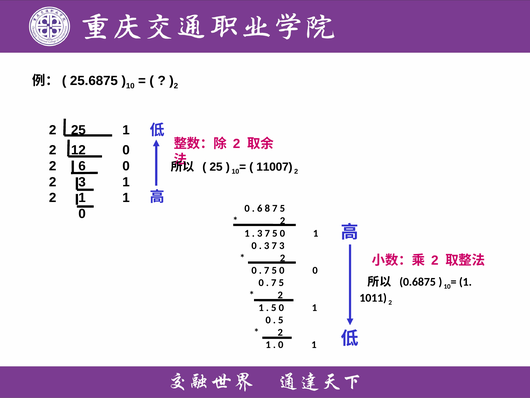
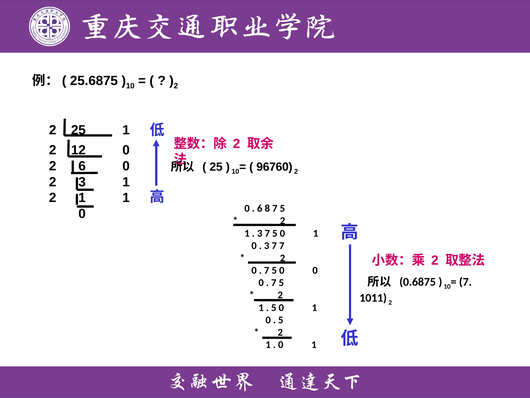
11007: 11007 -> 96760
7 3: 3 -> 7
1 at (465, 282): 1 -> 7
